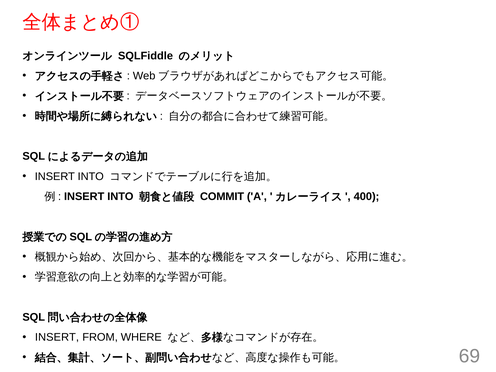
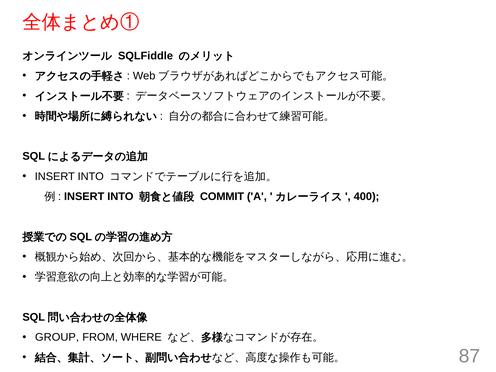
INSERT at (57, 337): INSERT -> GROUP
69: 69 -> 87
